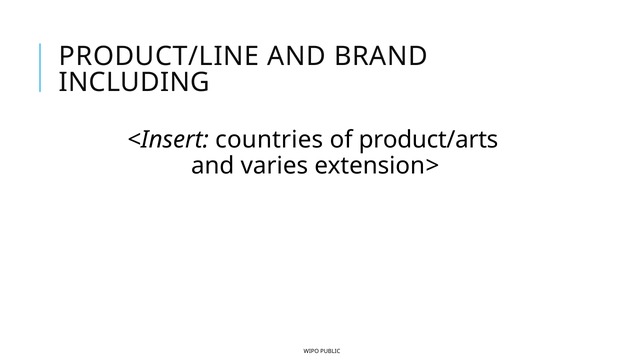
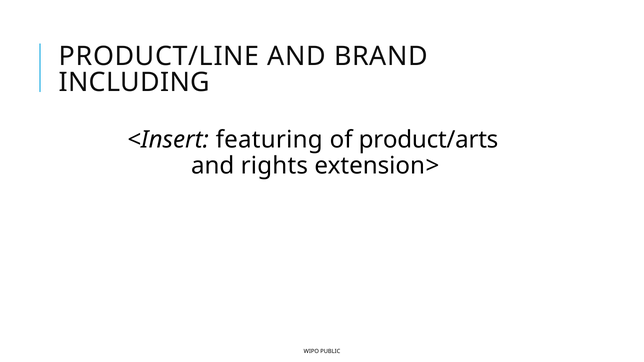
countries: countries -> featuring
varies: varies -> rights
